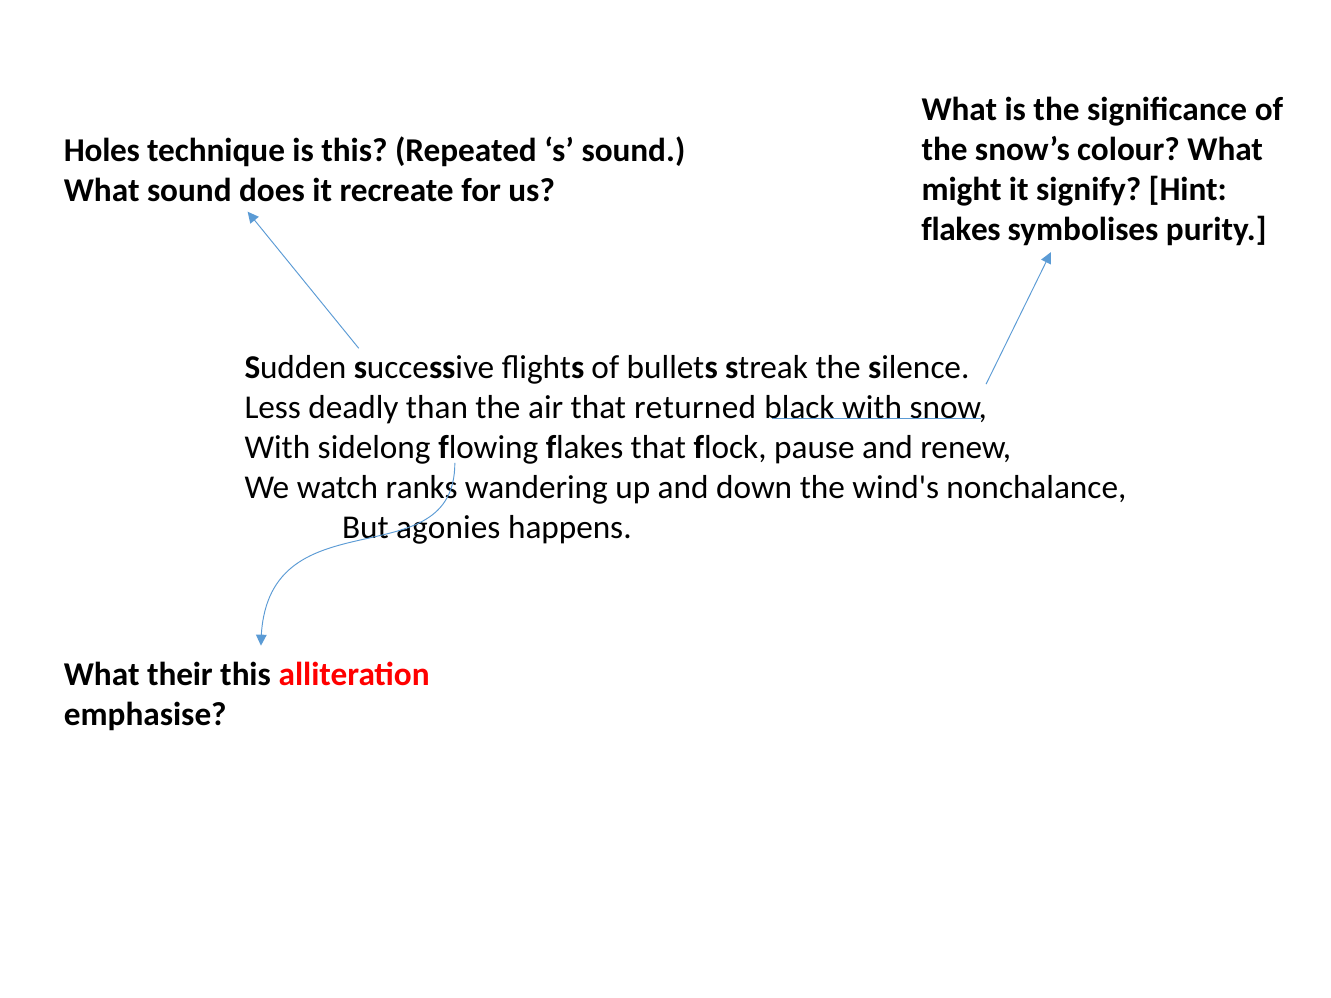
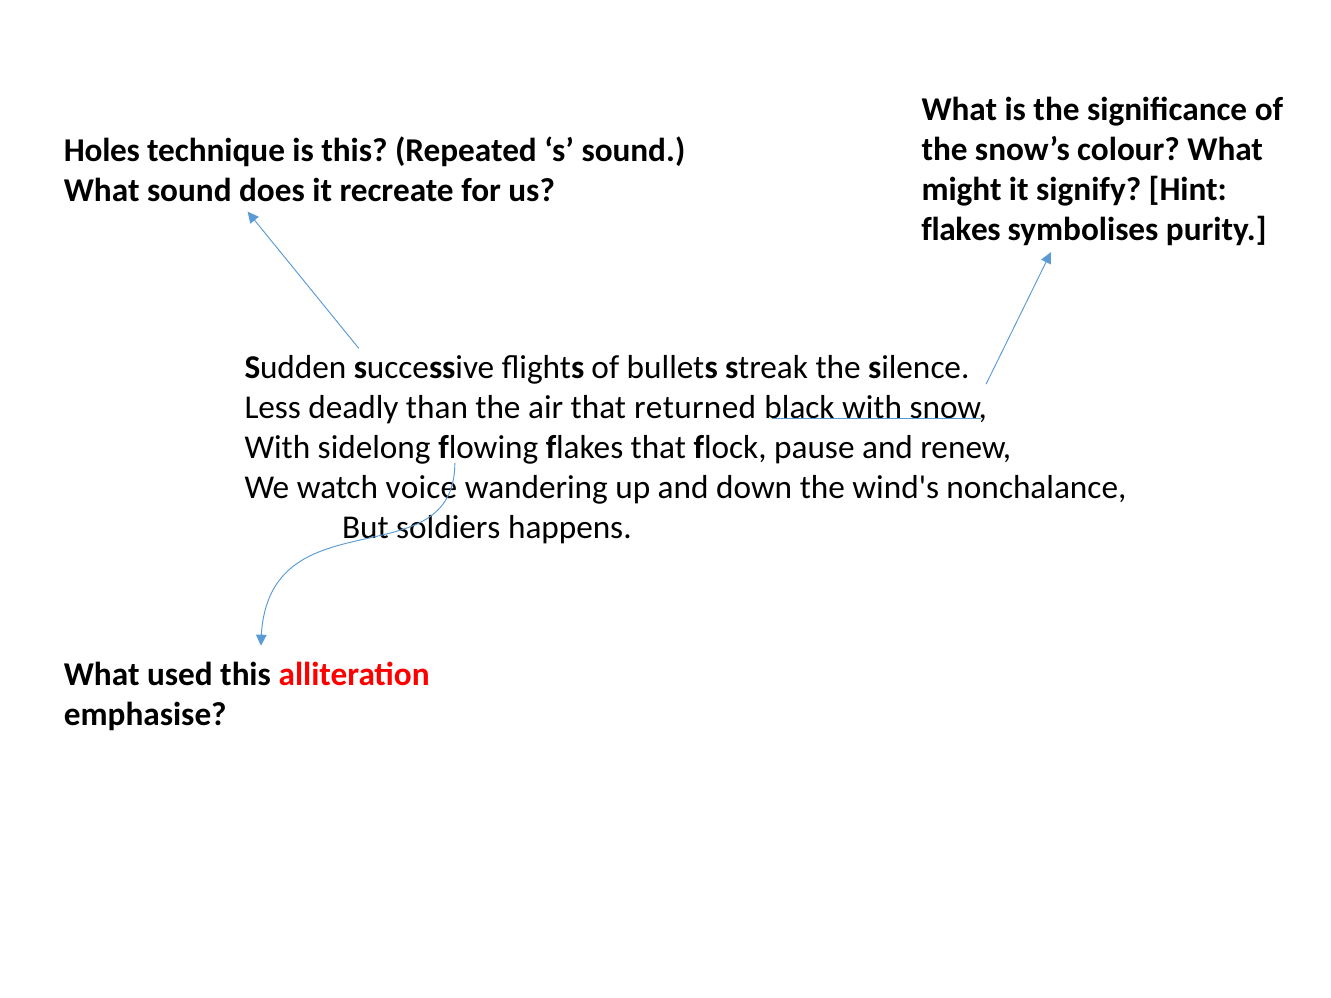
ranks: ranks -> voice
agonies: agonies -> soldiers
their: their -> used
